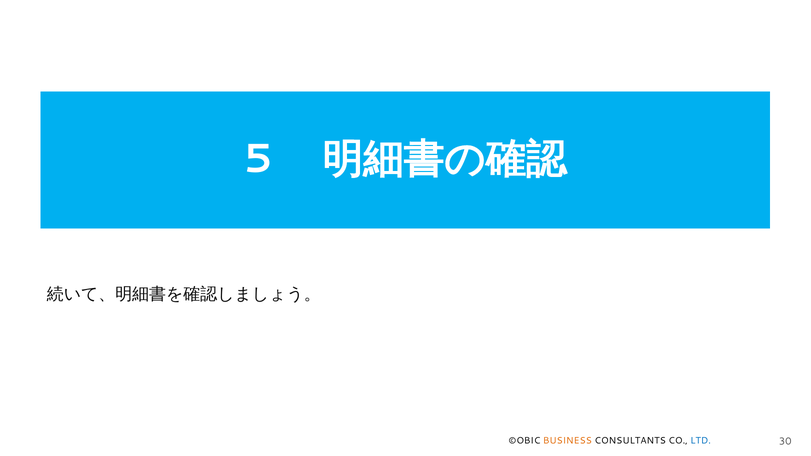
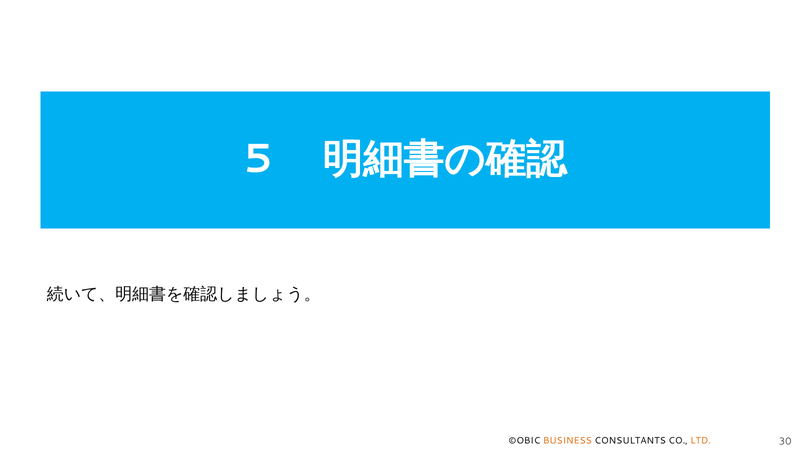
LTD colour: blue -> orange
